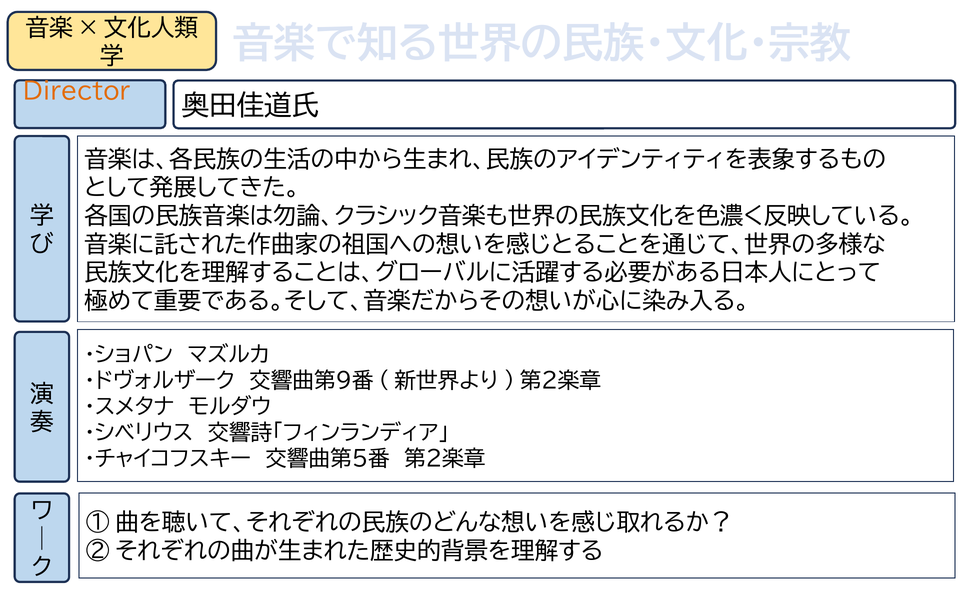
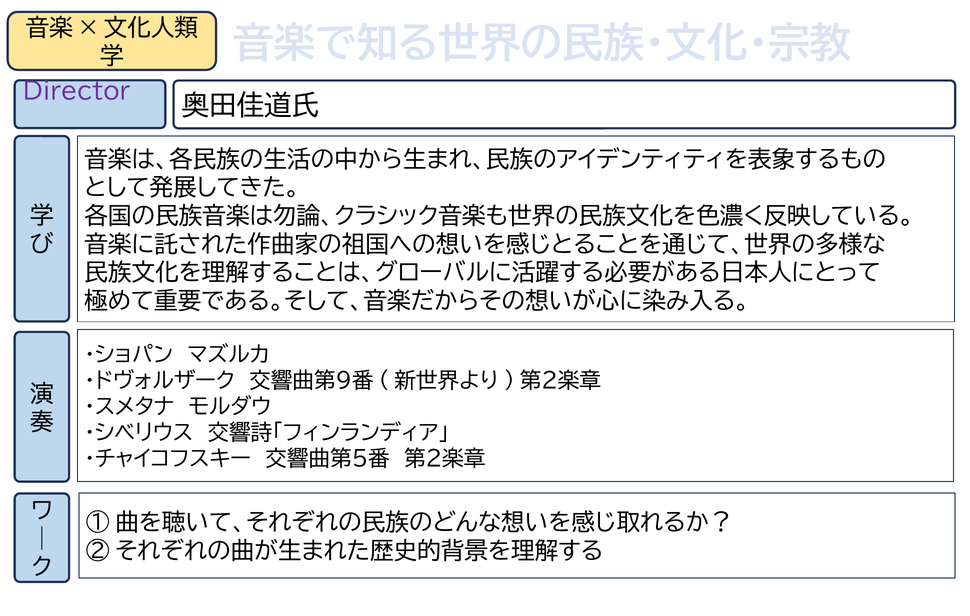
Director colour: orange -> purple
